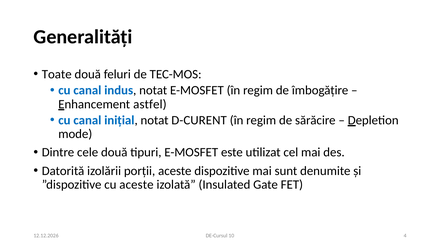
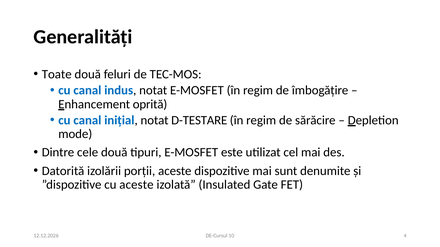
astfel: astfel -> oprită
D-CURENT: D-CURENT -> D-TESTARE
